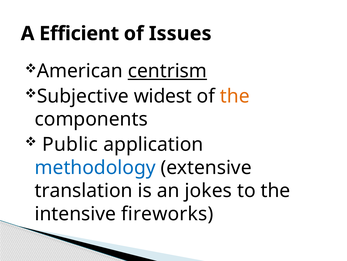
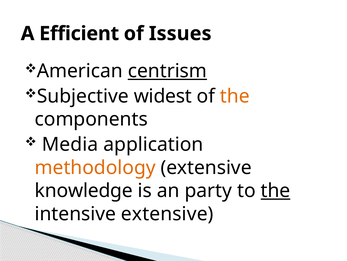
Public: Public -> Media
methodology colour: blue -> orange
translation: translation -> knowledge
jokes: jokes -> party
the at (276, 190) underline: none -> present
intensive fireworks: fireworks -> extensive
